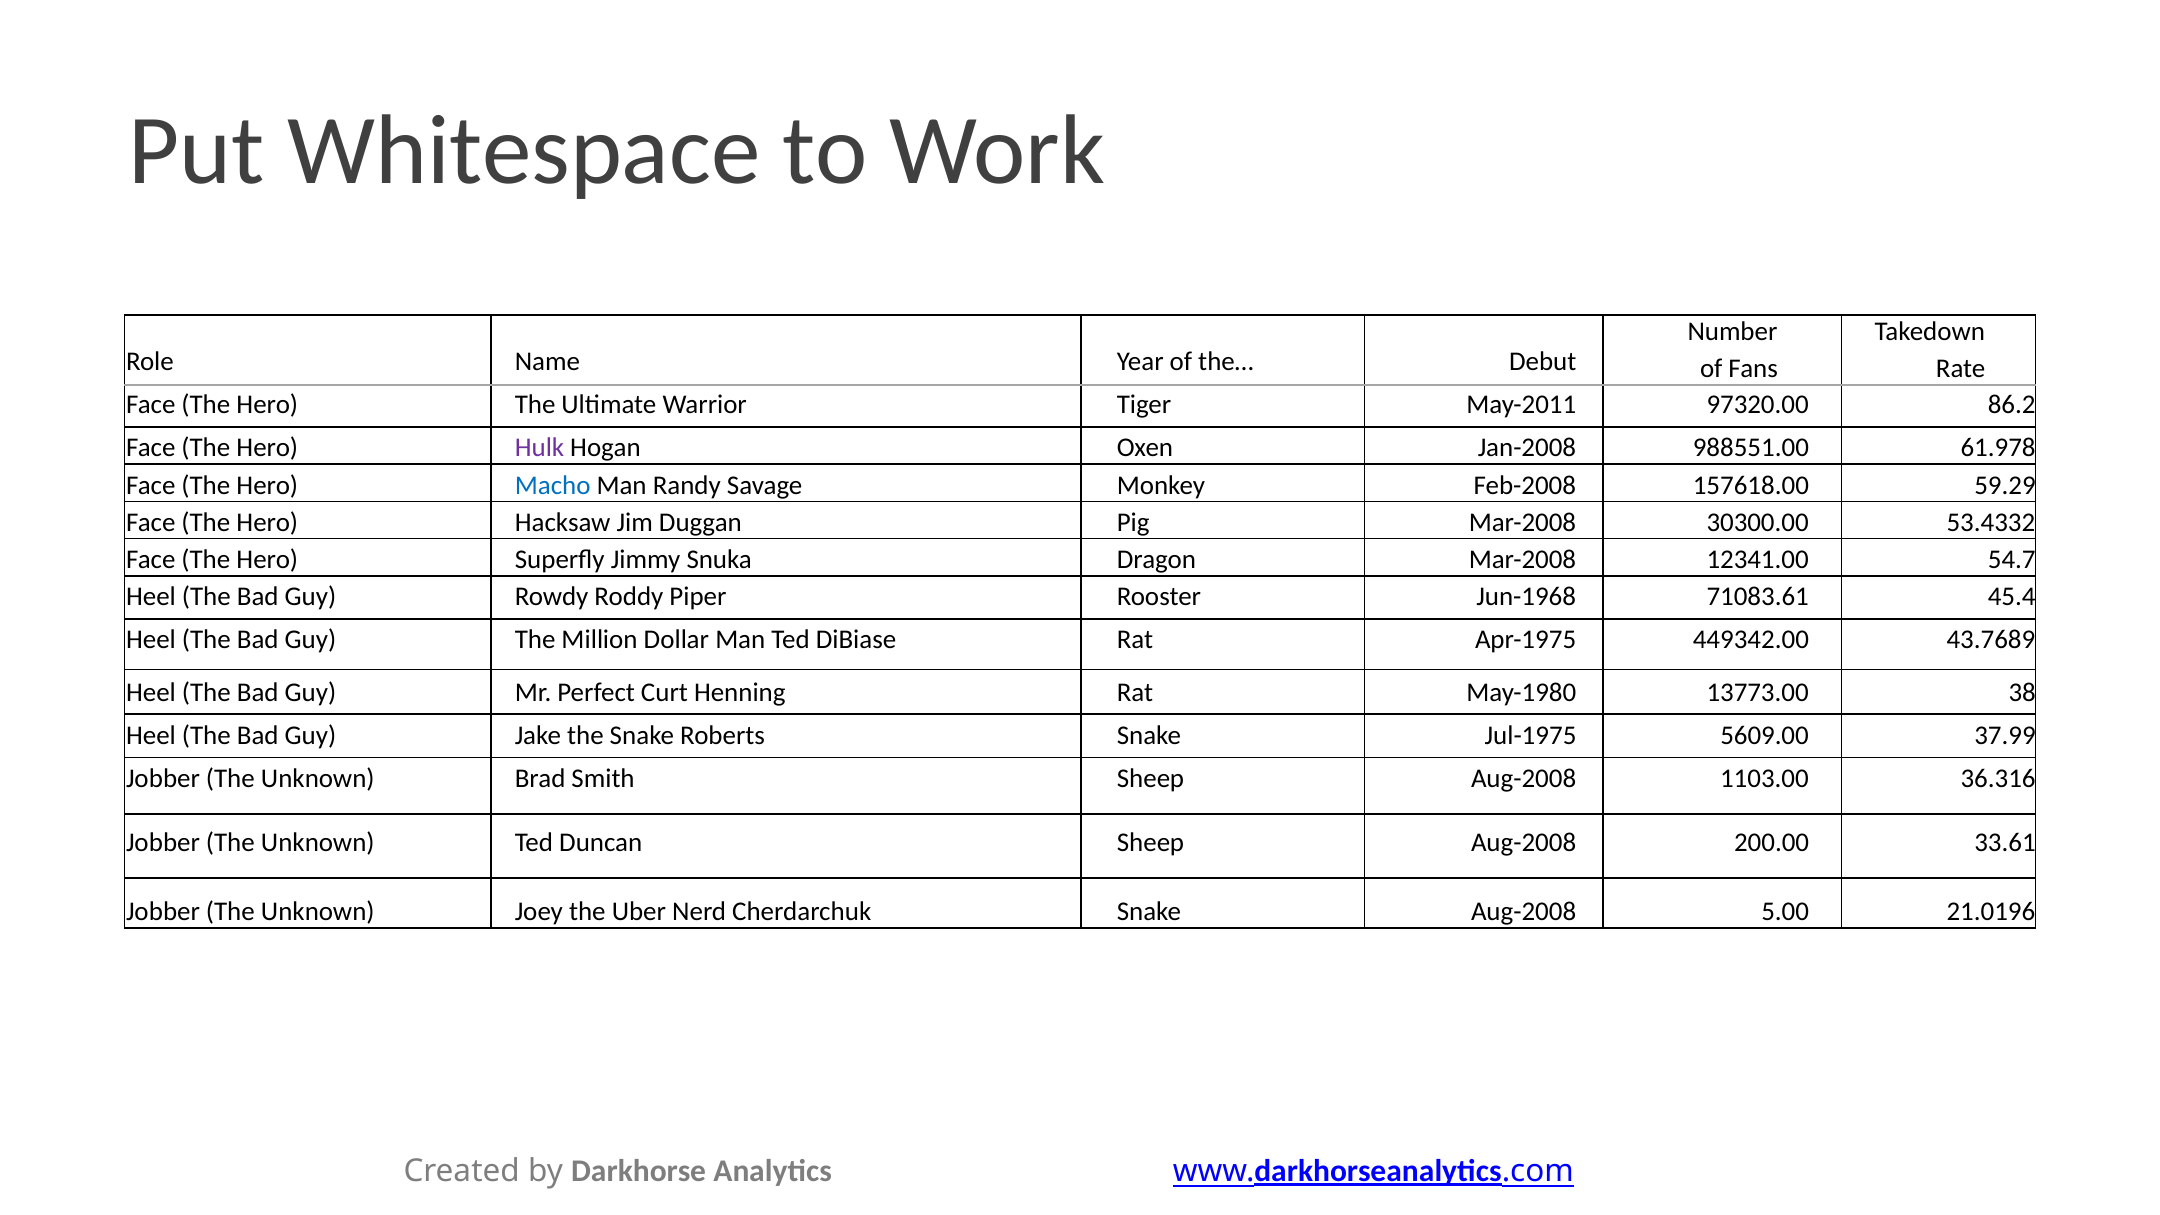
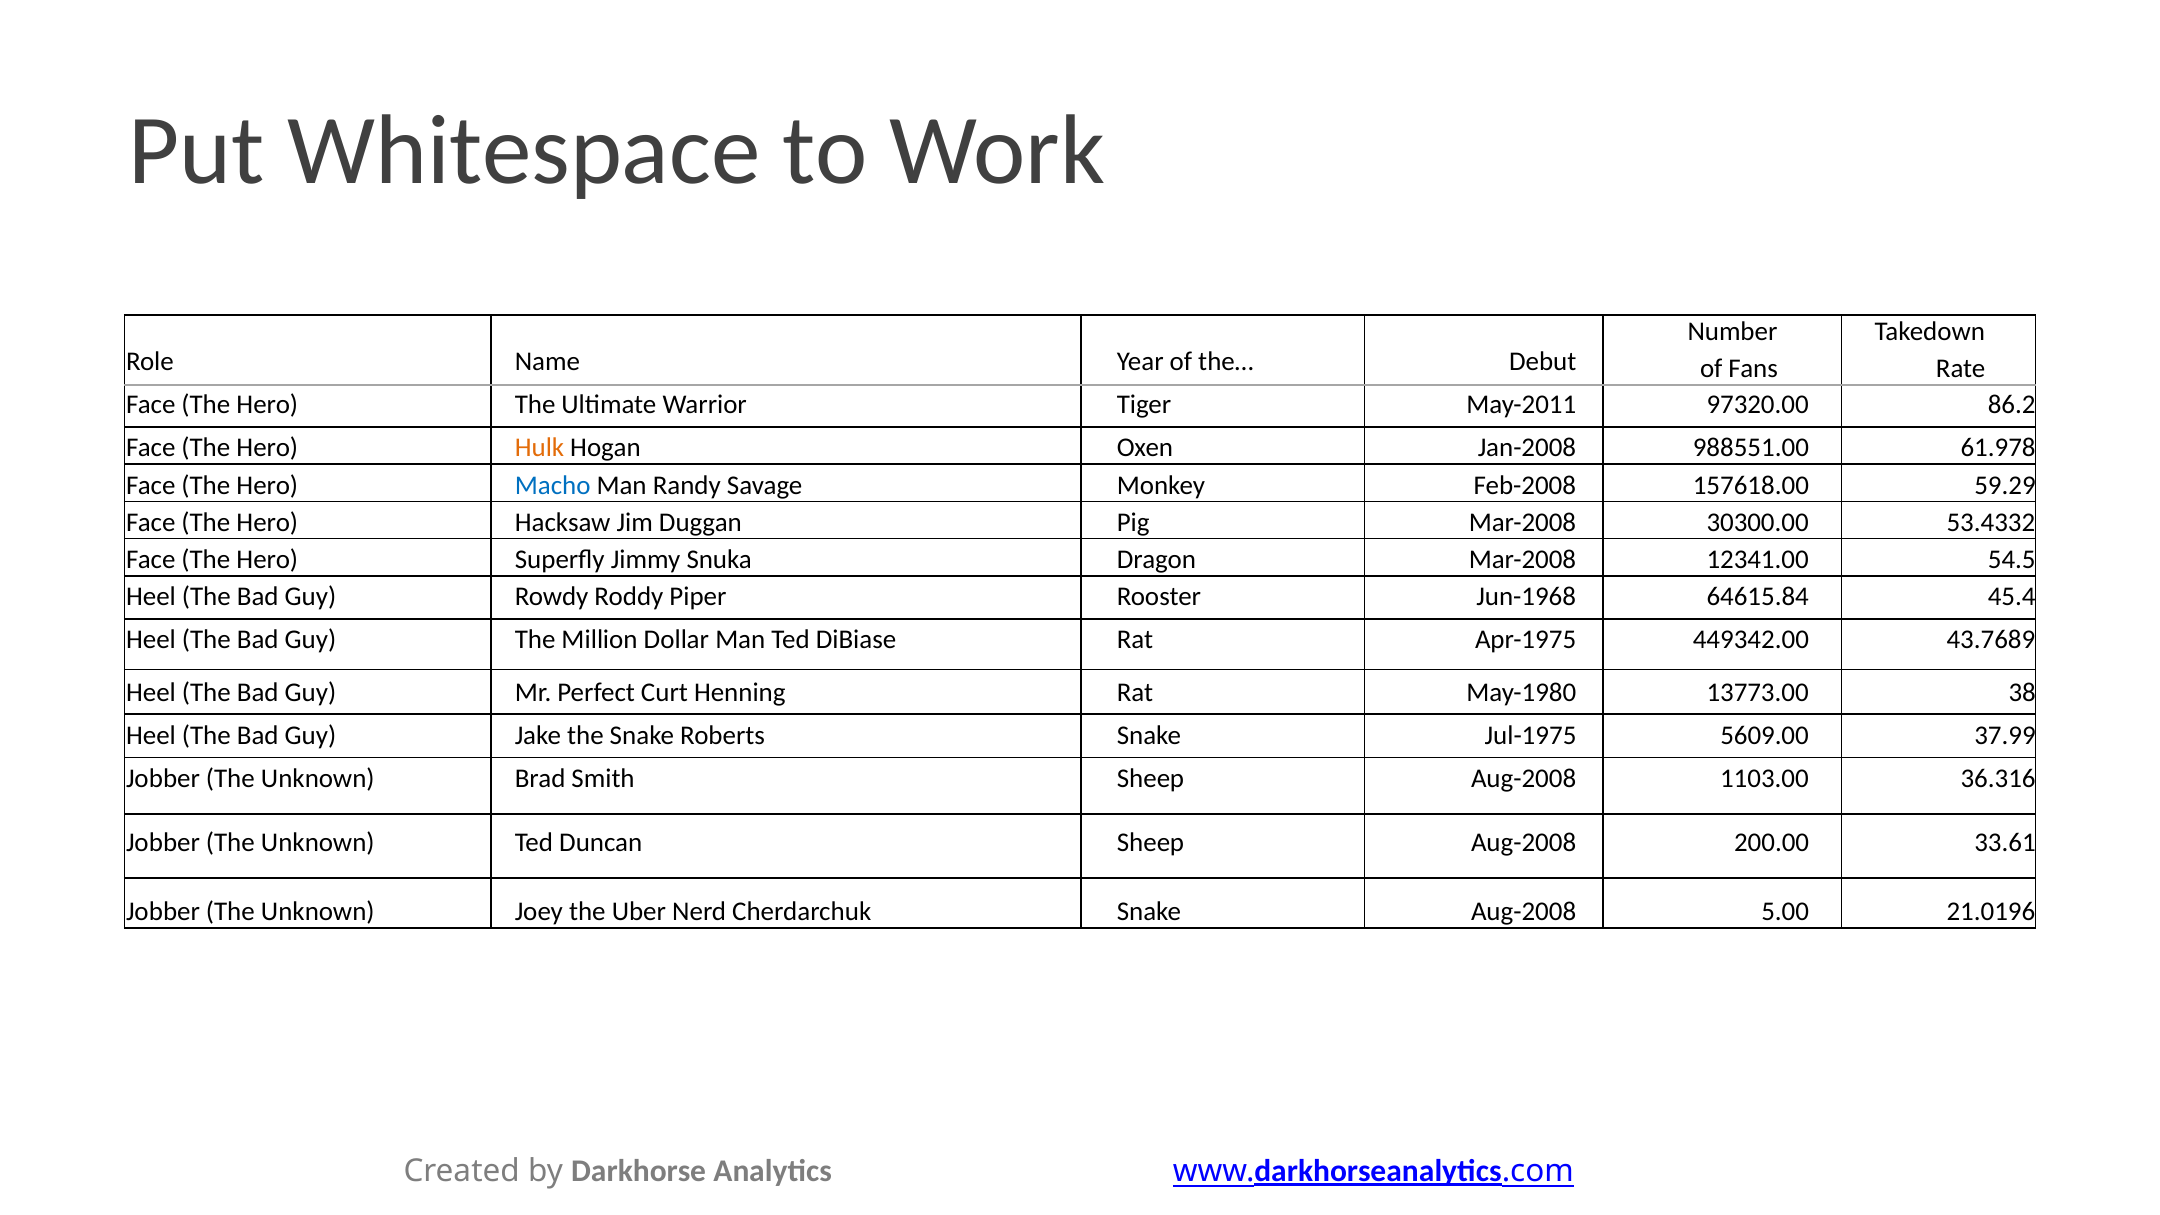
Hulk colour: purple -> orange
54.7: 54.7 -> 54.5
71083.61: 71083.61 -> 64615.84
